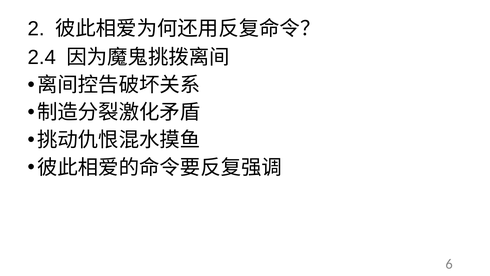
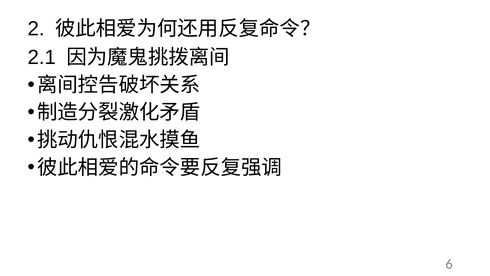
2.4: 2.4 -> 2.1
